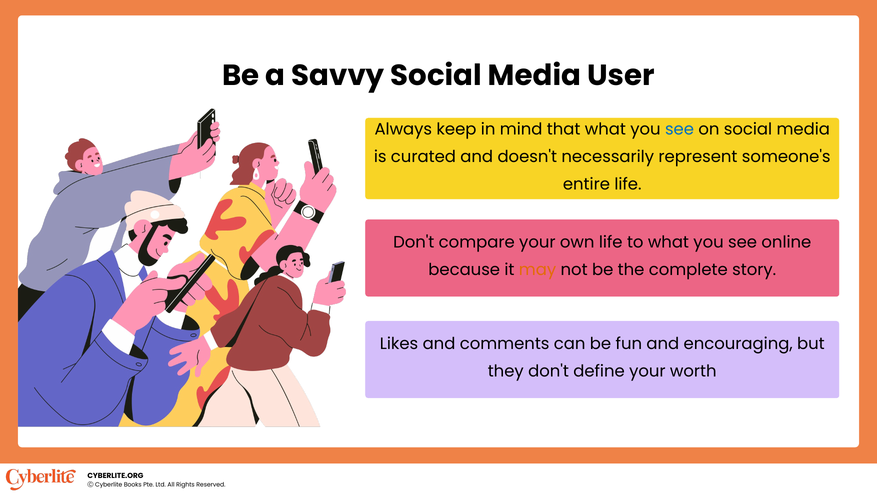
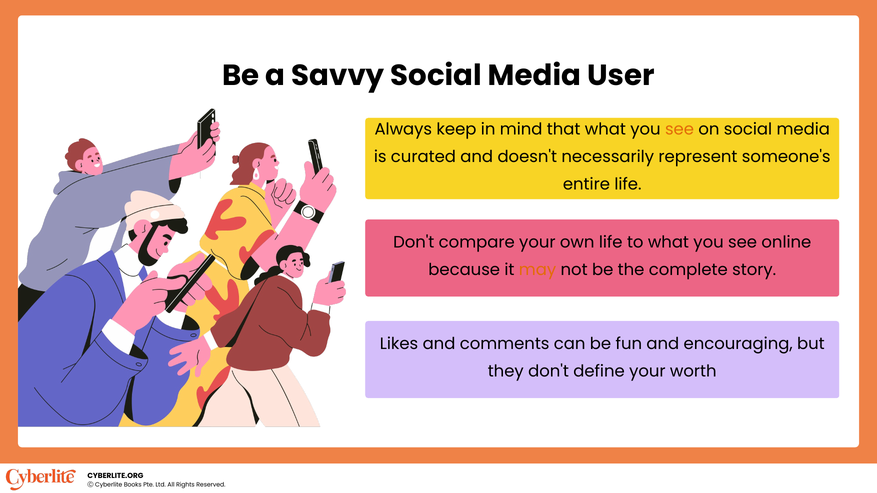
see at (680, 129) colour: blue -> orange
